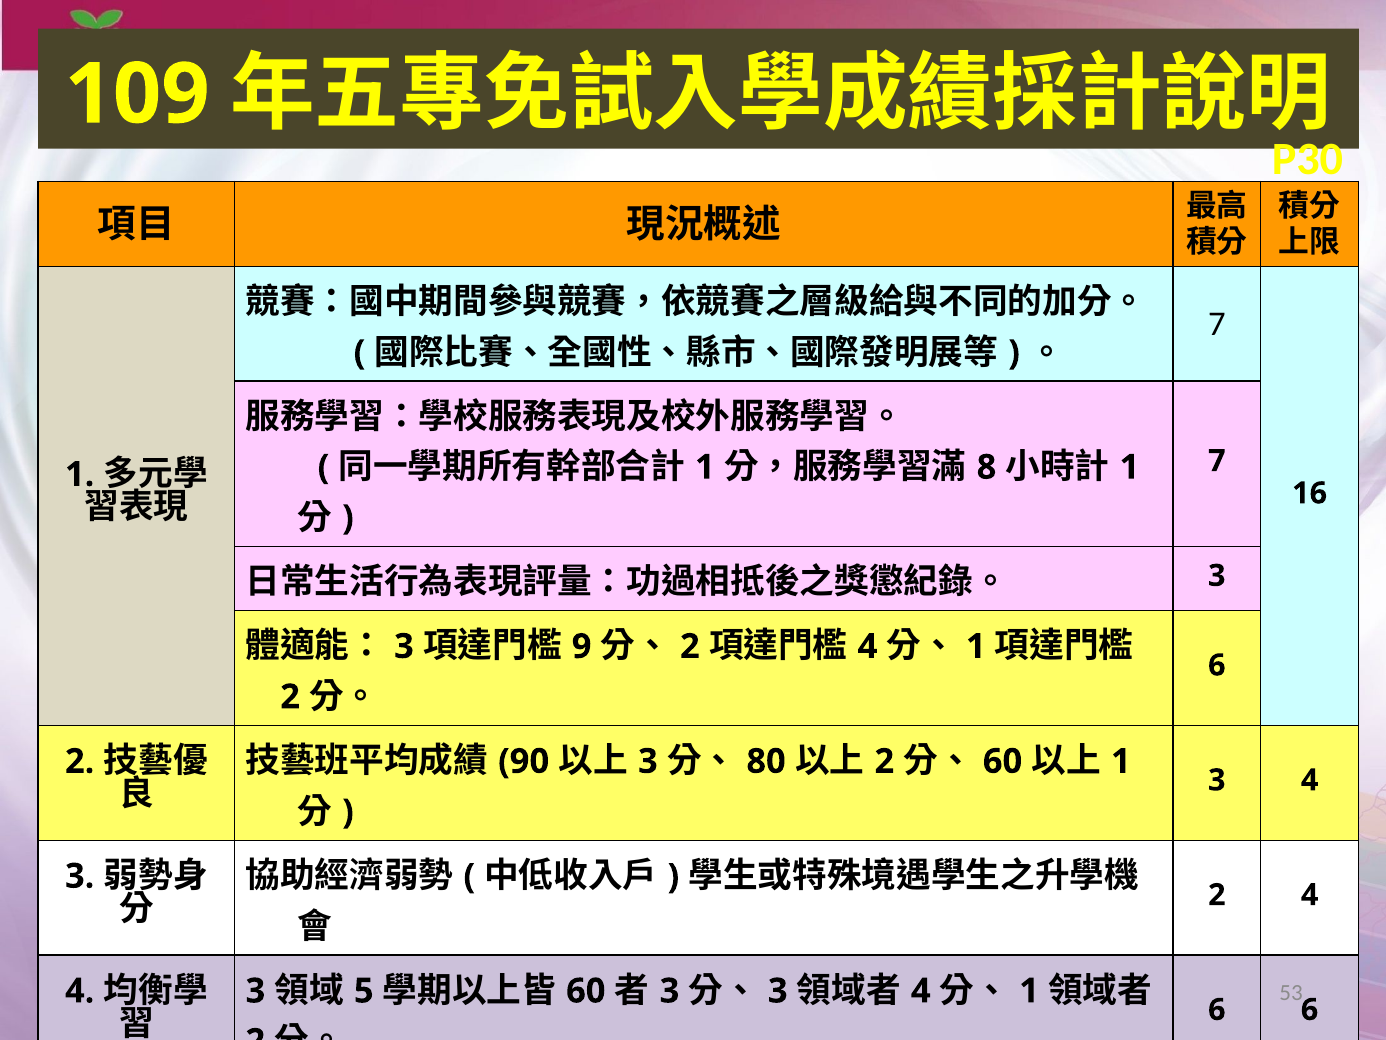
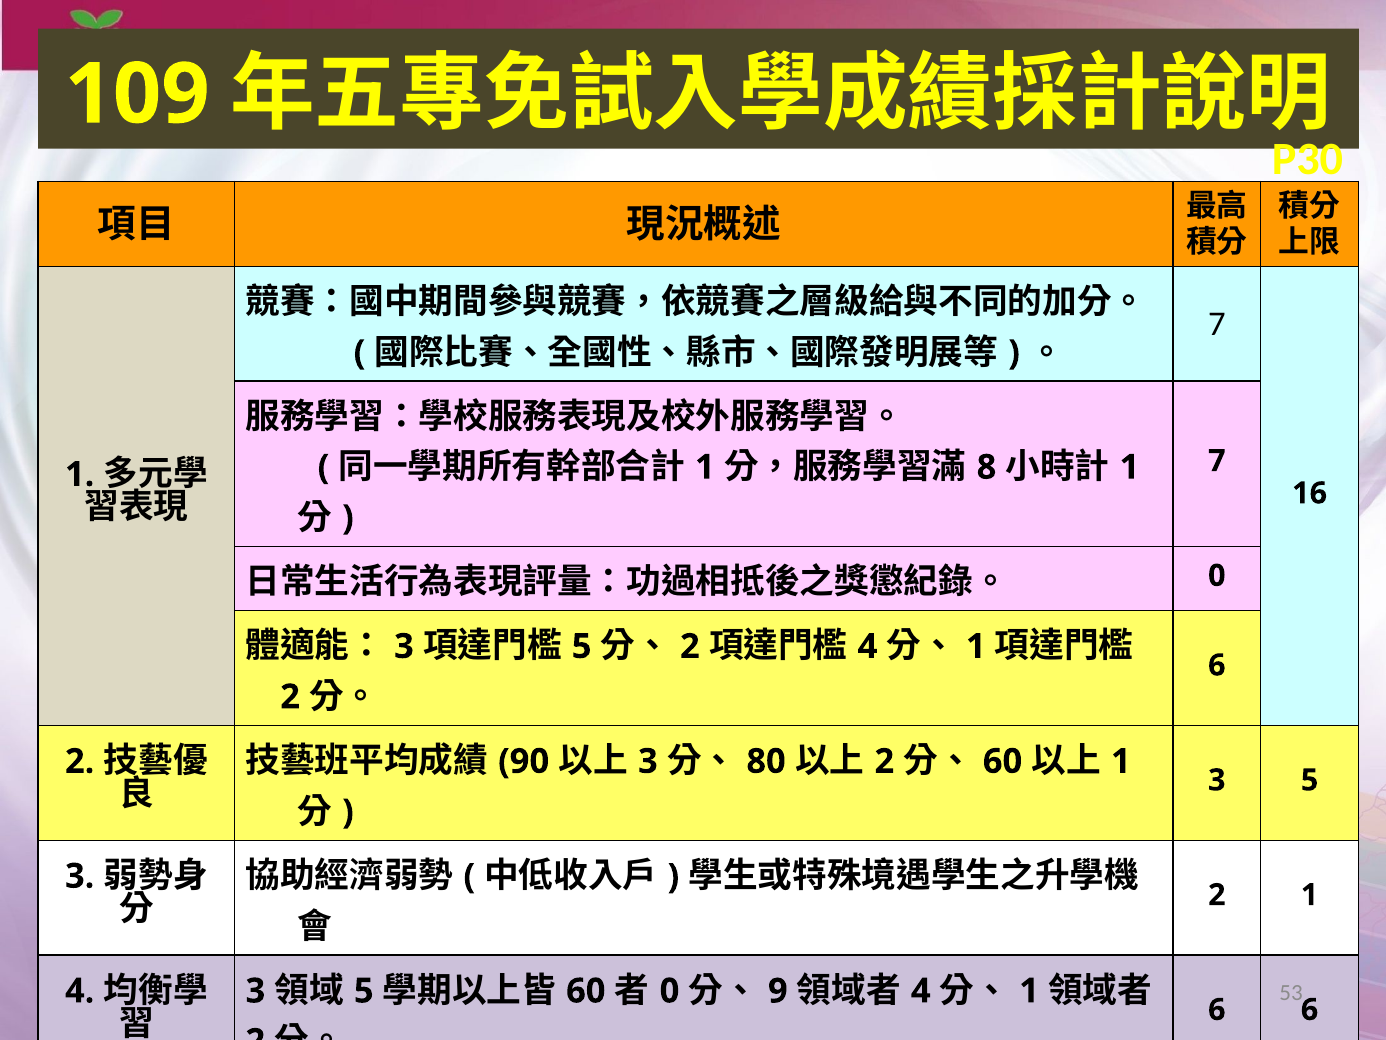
3 at (1217, 575): 3 -> 0
9 at (582, 646): 9 -> 5
3 4: 4 -> 5
2 4: 4 -> 1
3 at (670, 991): 3 -> 0
3 at (778, 991): 3 -> 9
